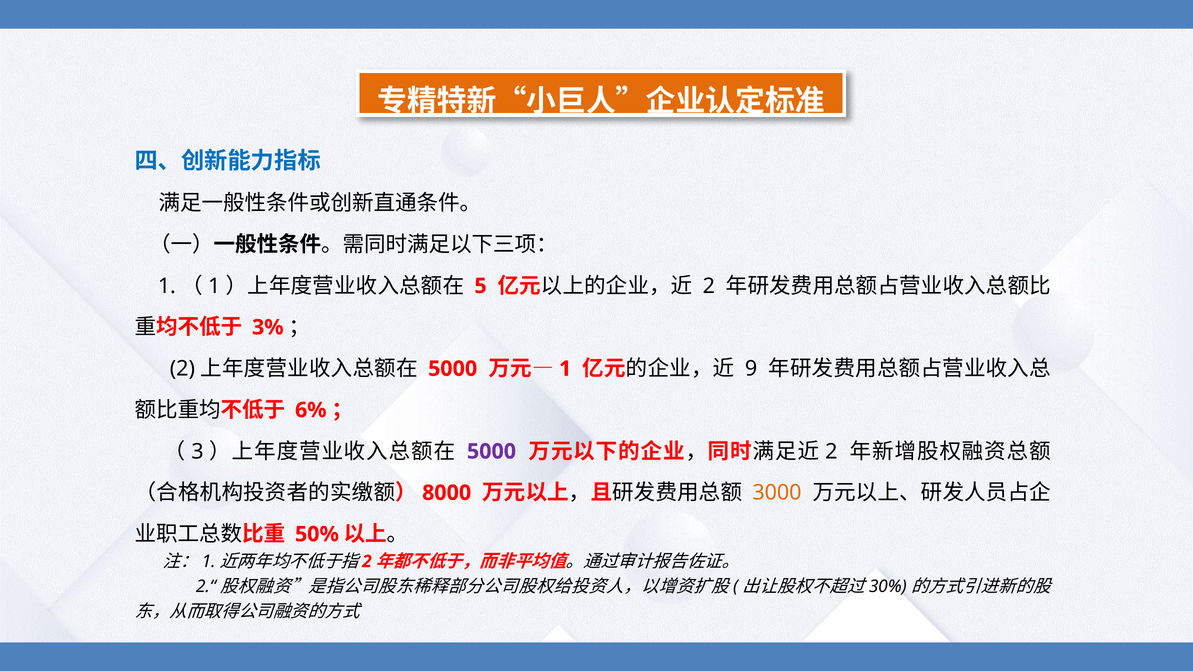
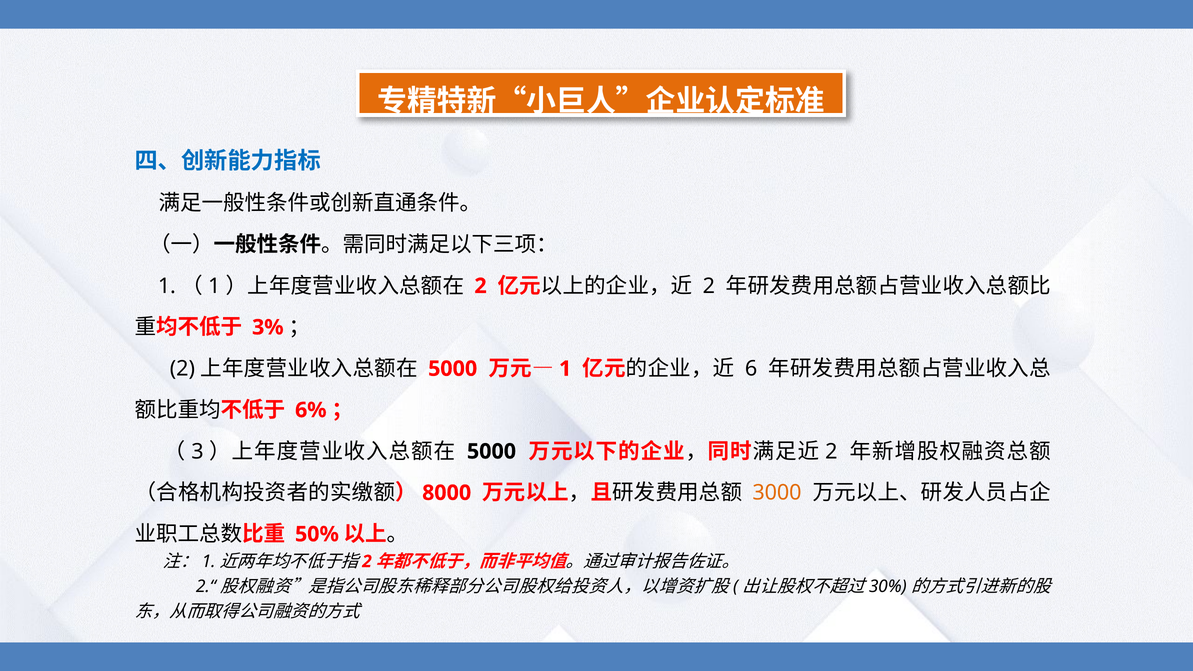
5 at (481, 286): 5 -> 2
9: 9 -> 6
5000 at (491, 452) colour: purple -> black
